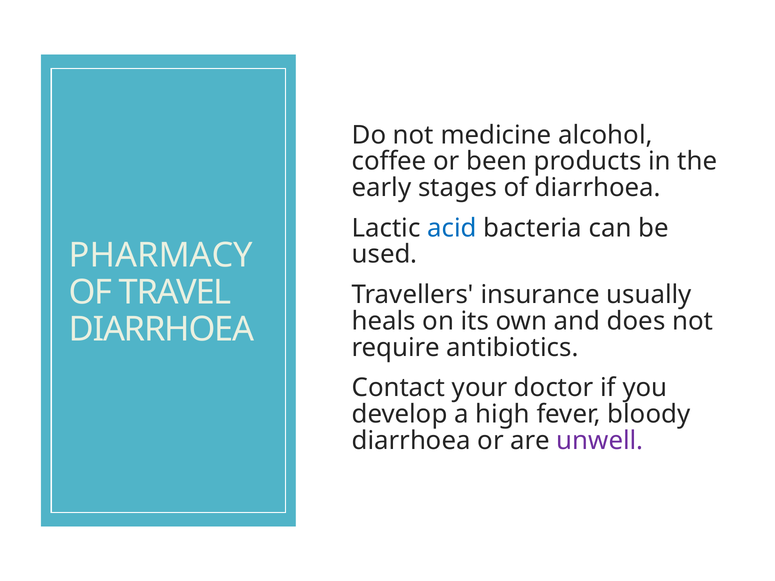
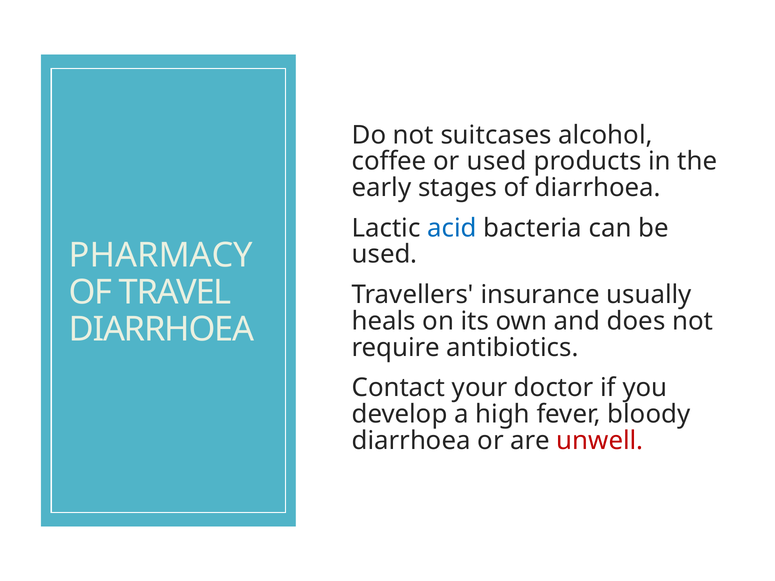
medicine: medicine -> suitcases
or been: been -> used
unwell colour: purple -> red
